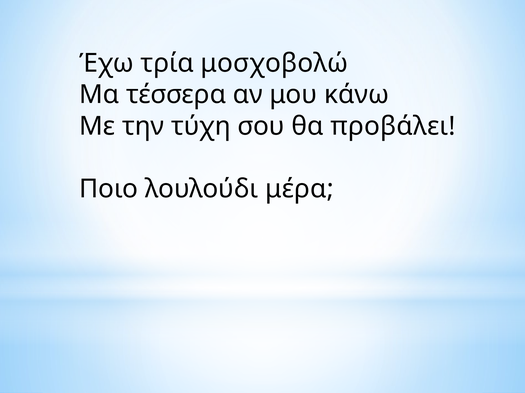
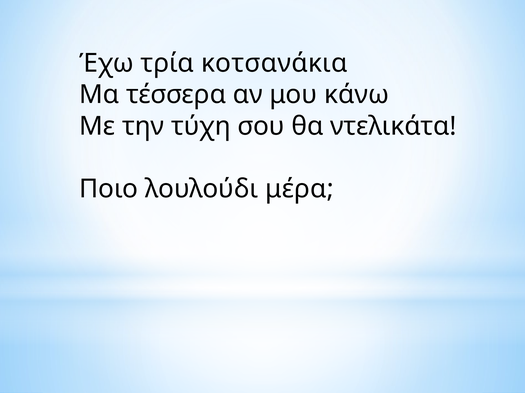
μοσχοβολώ: μοσχοβολώ -> κοτσανάκια
προβάλει: προβάλει -> ντελικάτα
